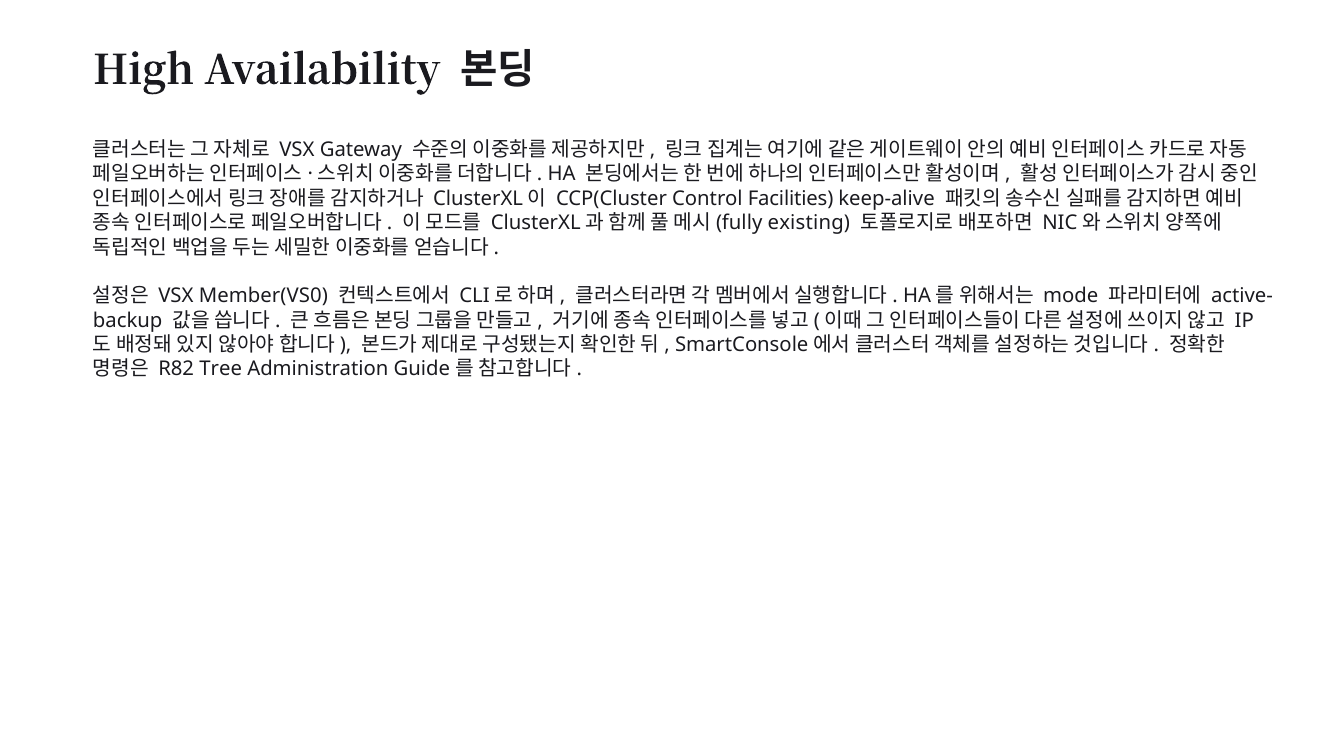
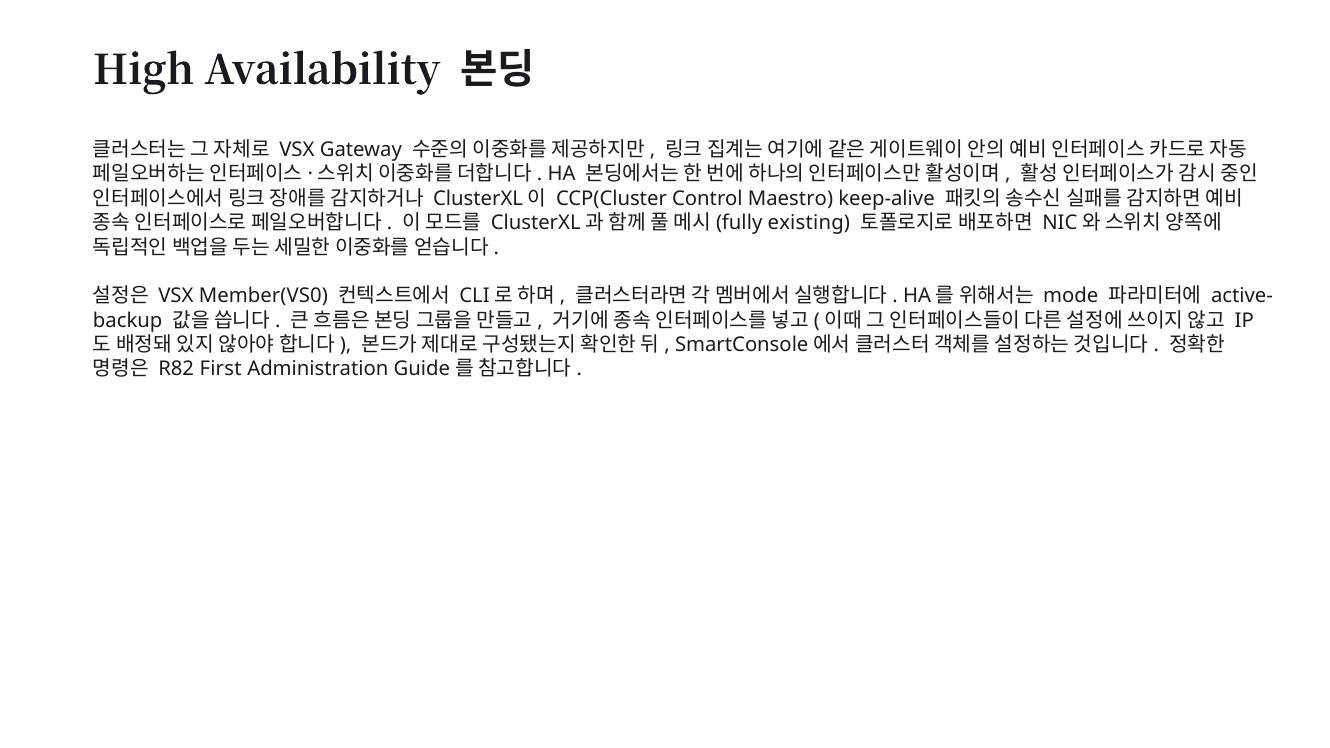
Facilities: Facilities -> Maestro
Tree: Tree -> First
